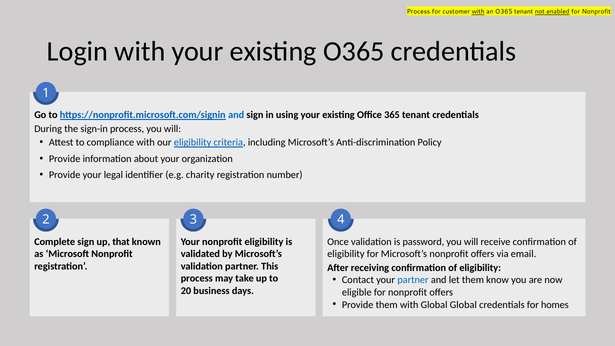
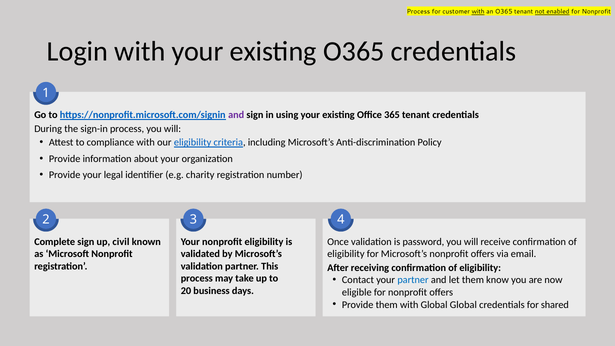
and at (236, 115) colour: blue -> purple
that: that -> civil
homes: homes -> shared
